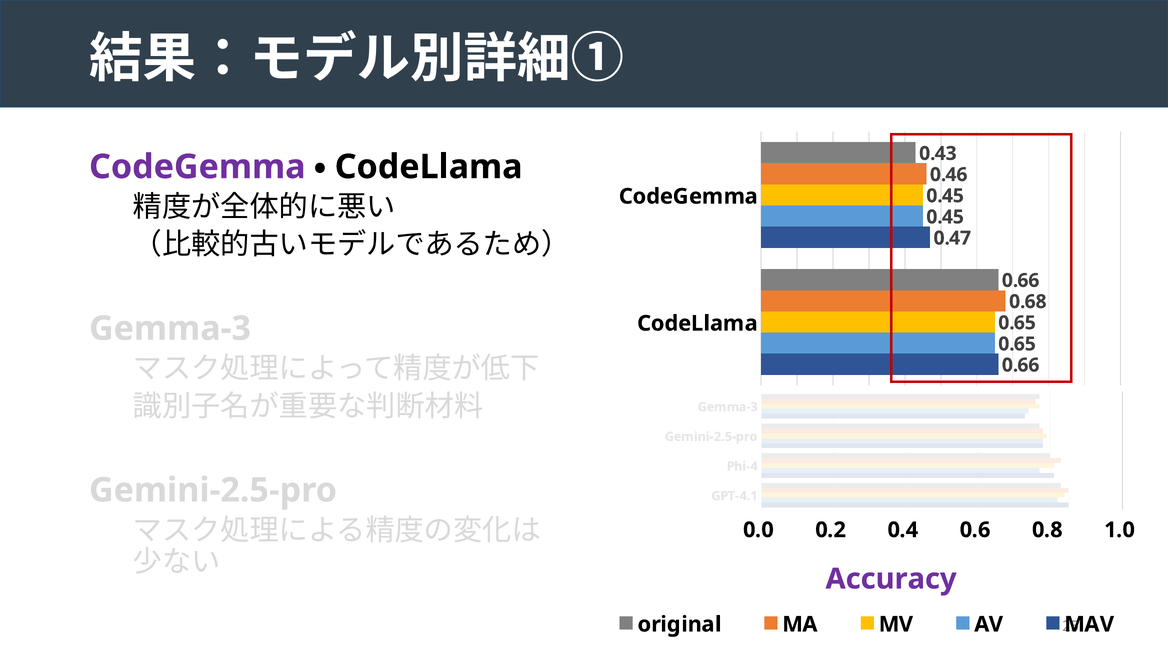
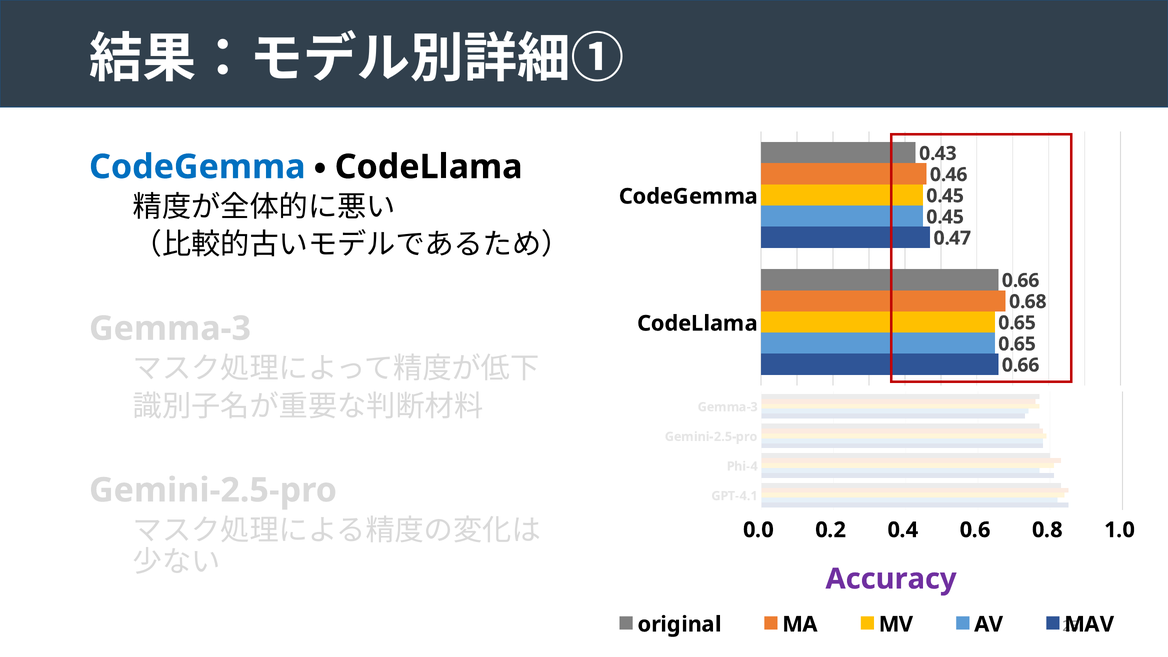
CodeGemma at (197, 167) colour: purple -> blue
